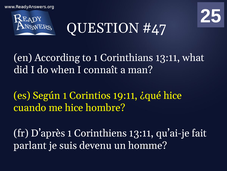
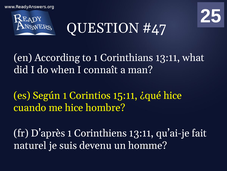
19:11: 19:11 -> 15:11
parlant: parlant -> naturel
